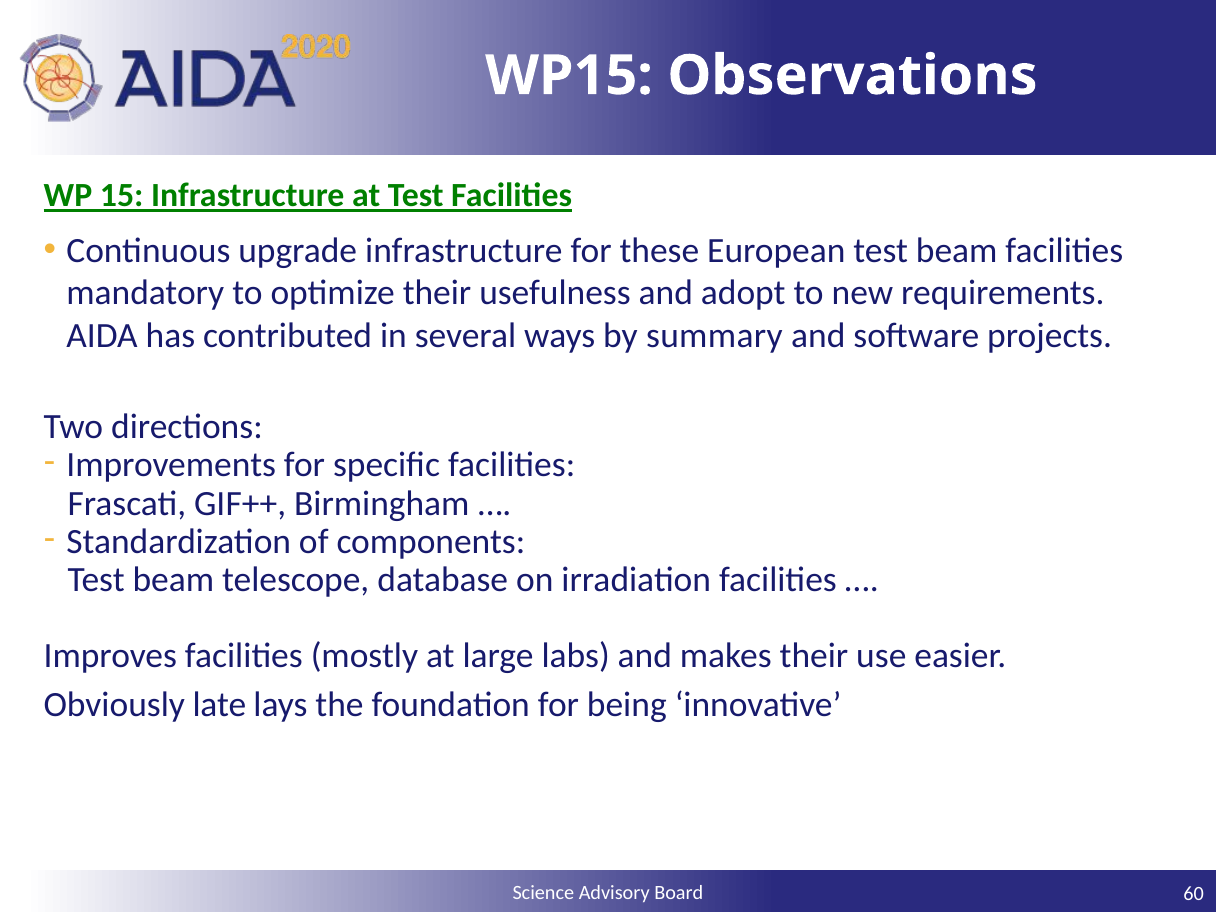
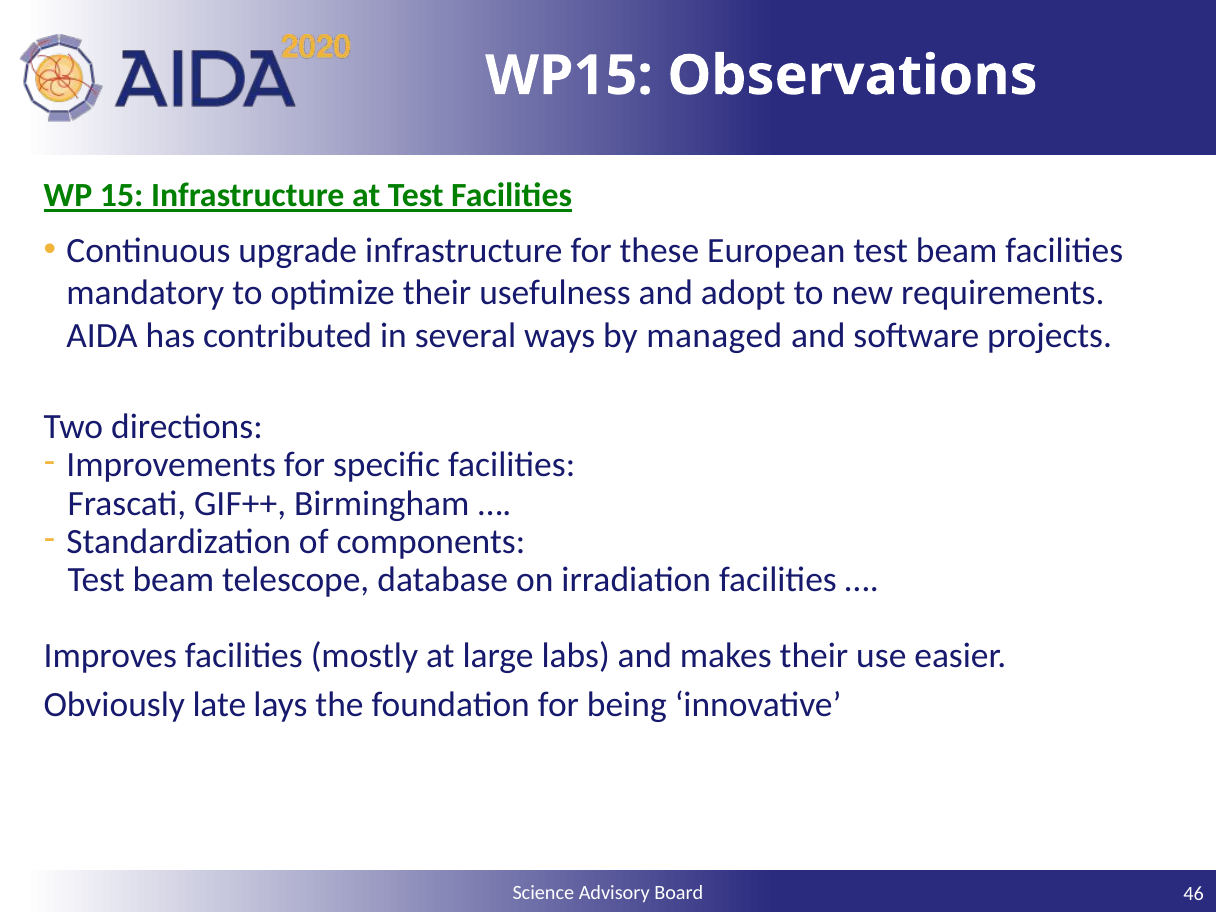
summary: summary -> managed
60: 60 -> 46
